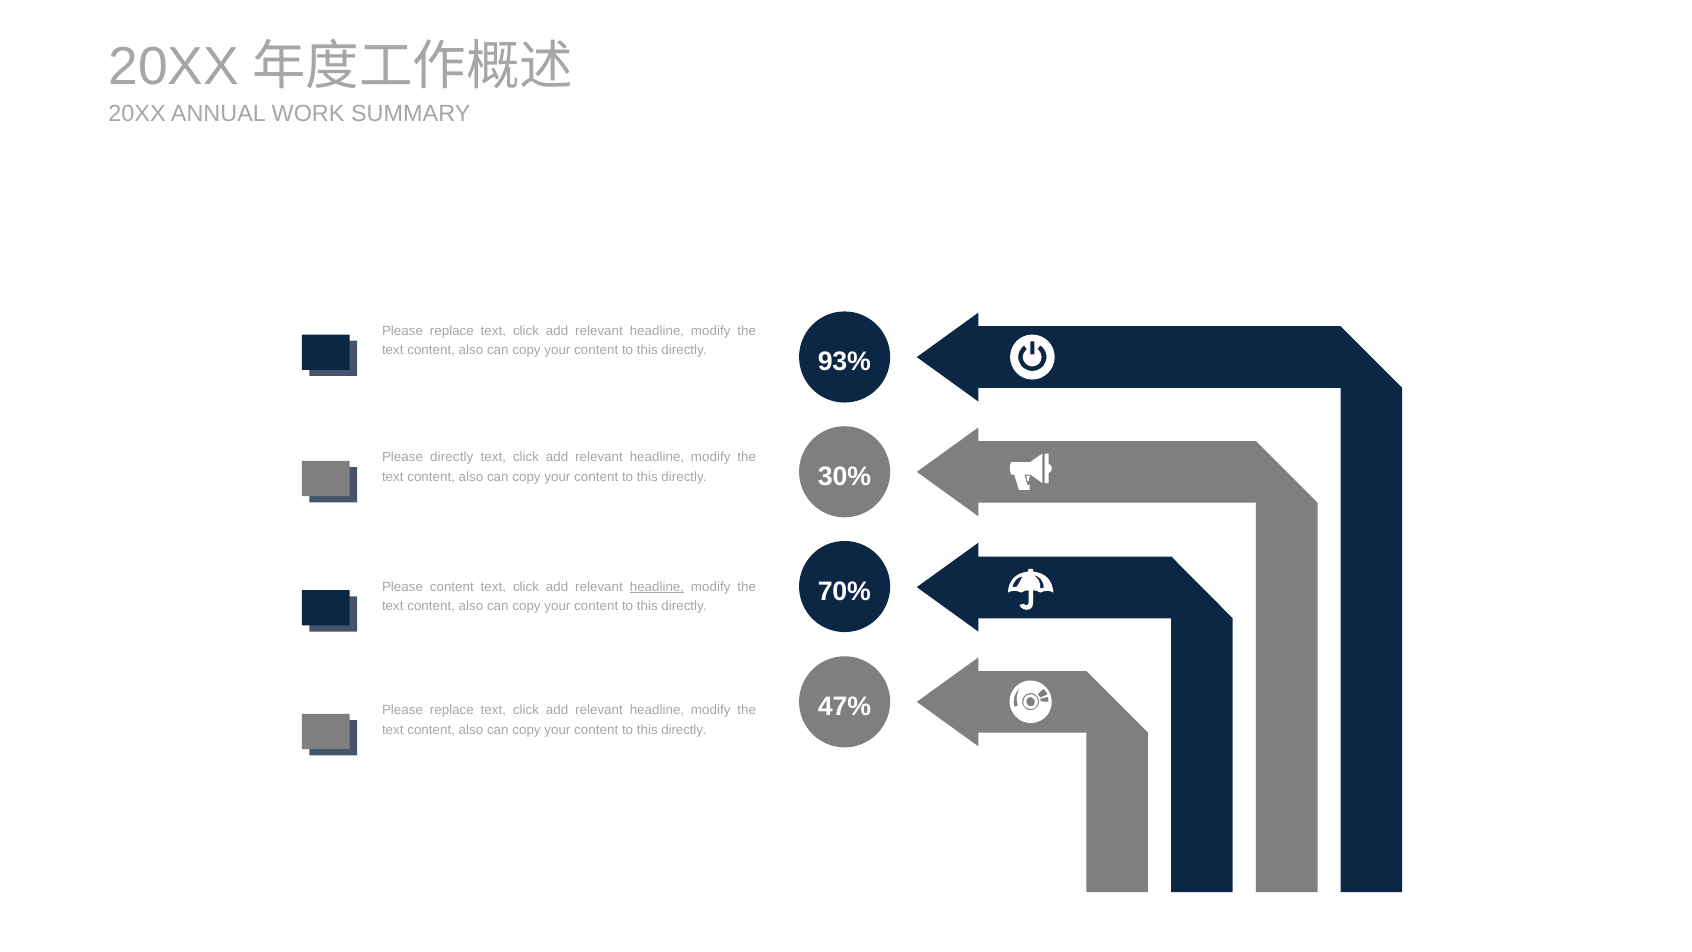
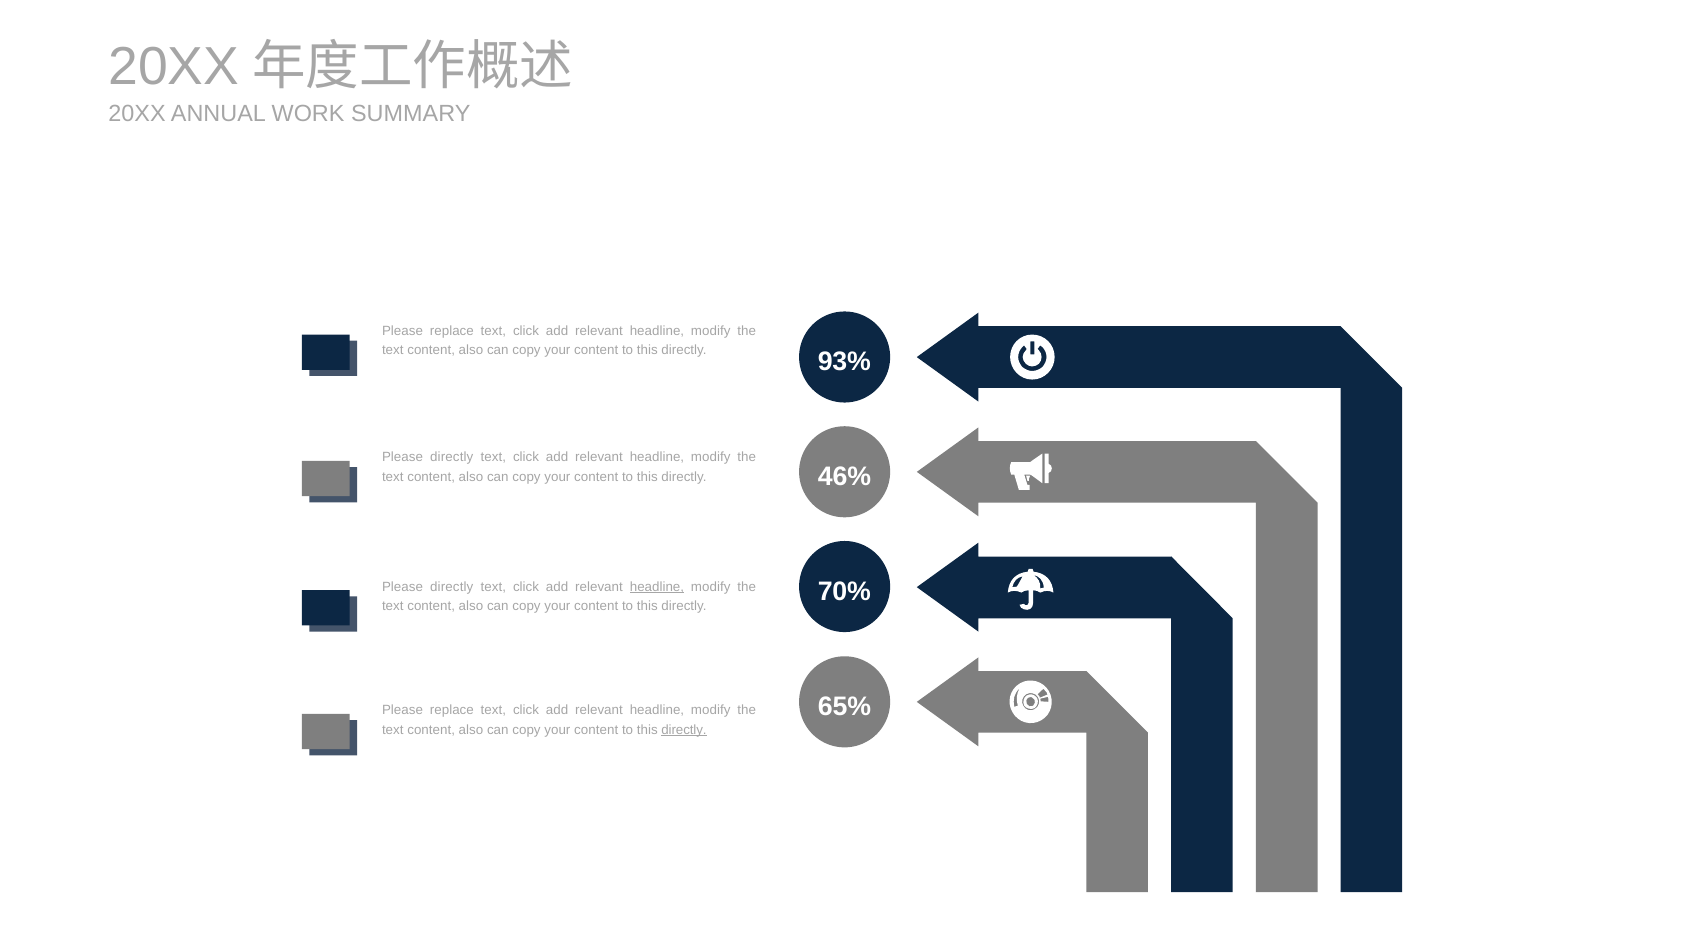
30%: 30% -> 46%
content at (452, 587): content -> directly
47%: 47% -> 65%
directly at (684, 729) underline: none -> present
